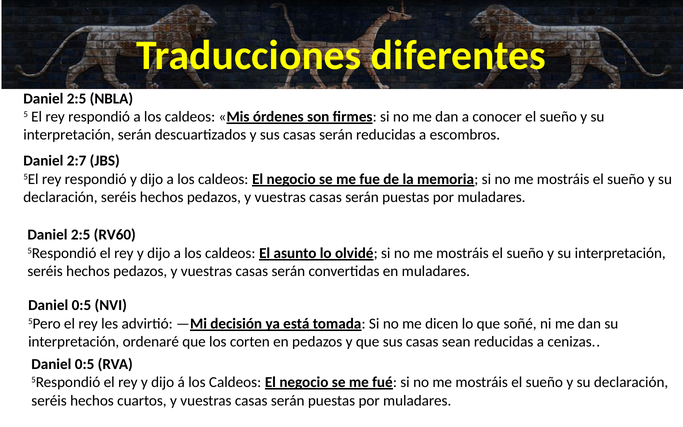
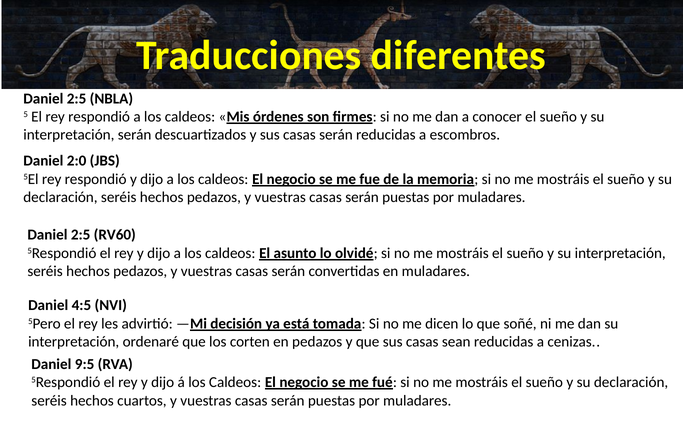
2:7: 2:7 -> 2:0
0:5 at (81, 305): 0:5 -> 4:5
0:5 at (85, 364): 0:5 -> 9:5
